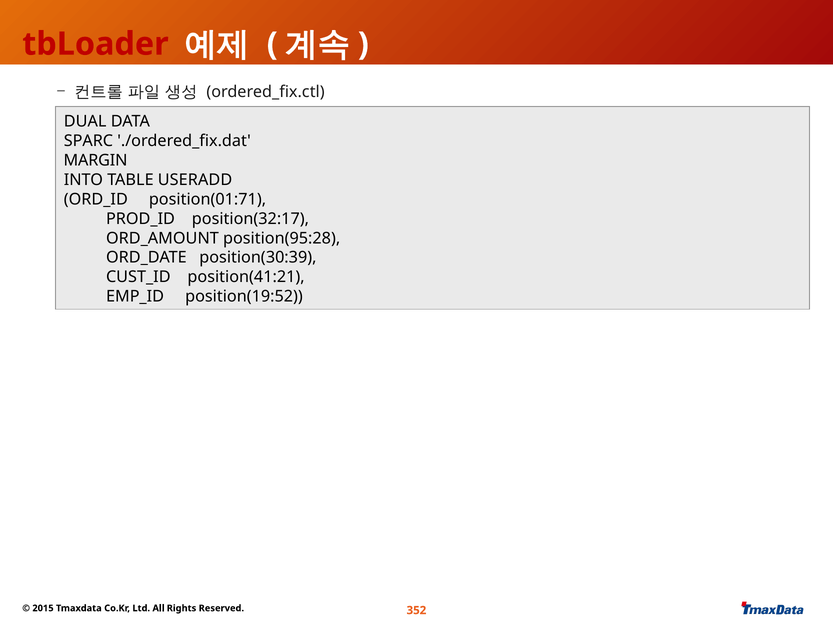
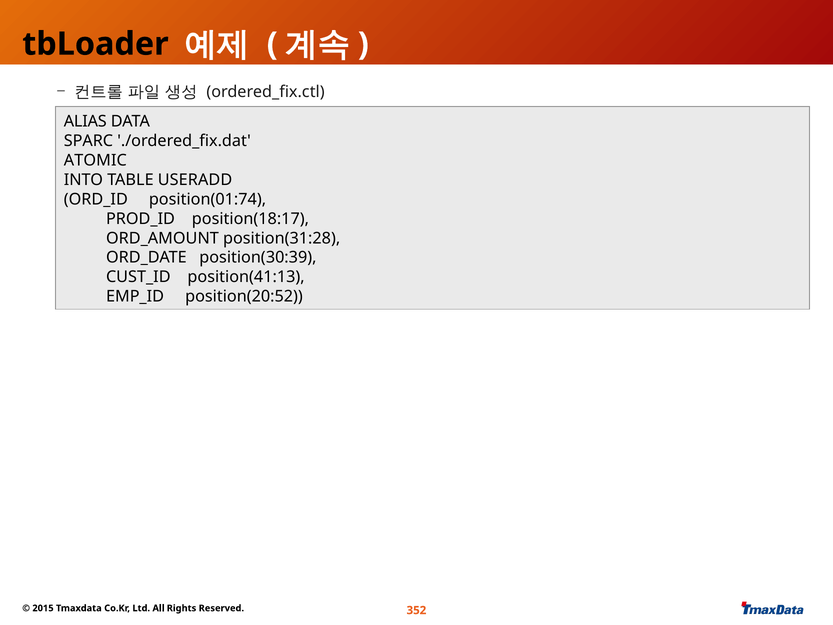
tbLoader colour: red -> black
DUAL: DUAL -> ALIAS
MARGIN: MARGIN -> ATOMIC
position(01:71: position(01:71 -> position(01:74
position(32:17: position(32:17 -> position(18:17
position(95:28: position(95:28 -> position(31:28
position(41:21: position(41:21 -> position(41:13
position(19:52: position(19:52 -> position(20:52
